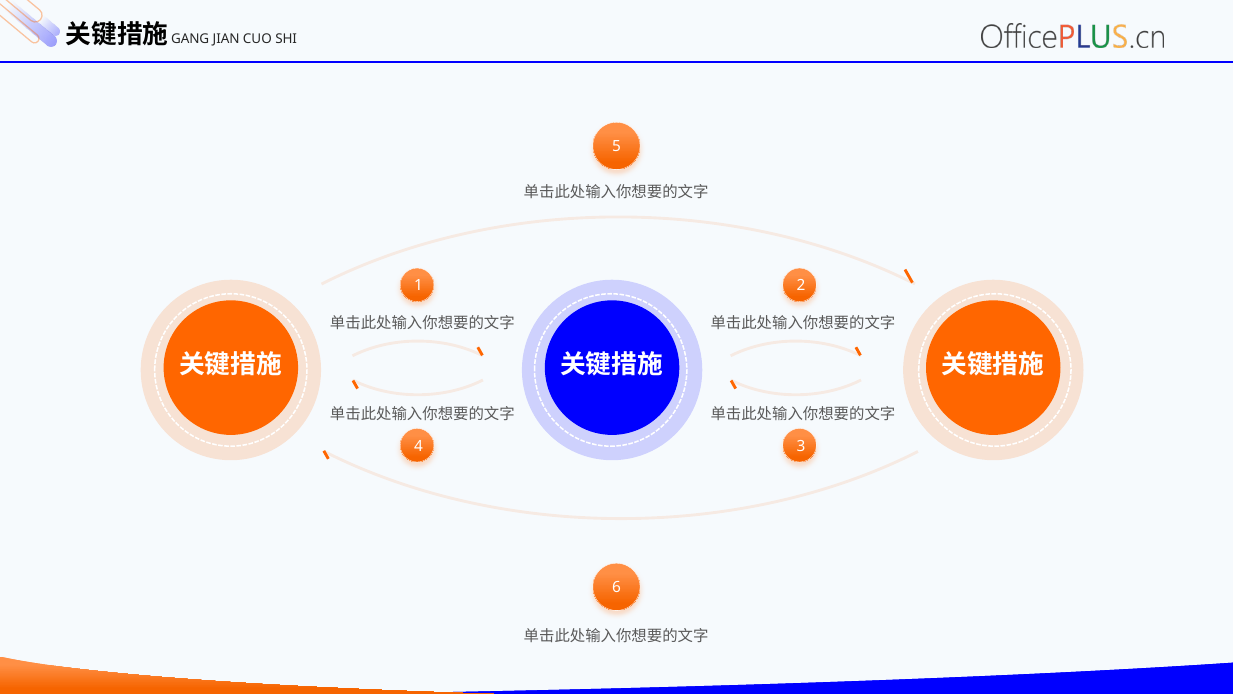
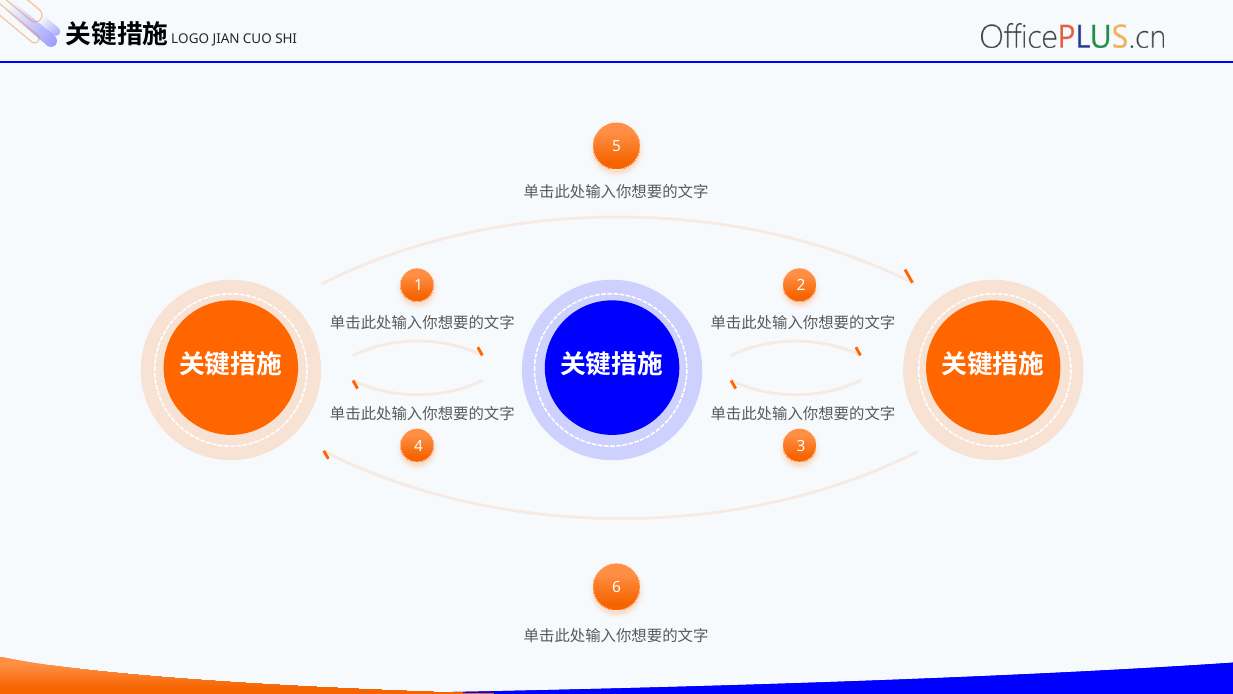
GANG: GANG -> LOGO
